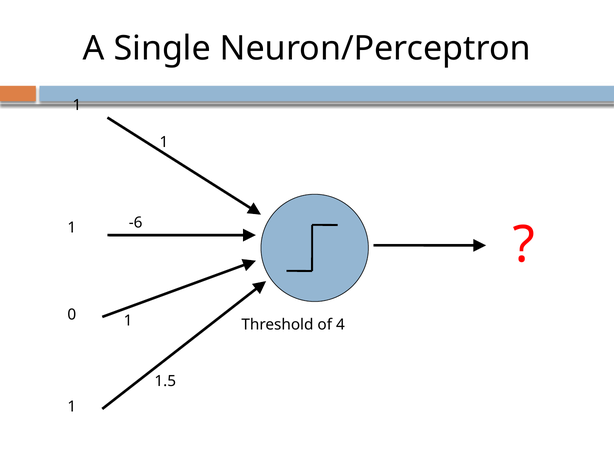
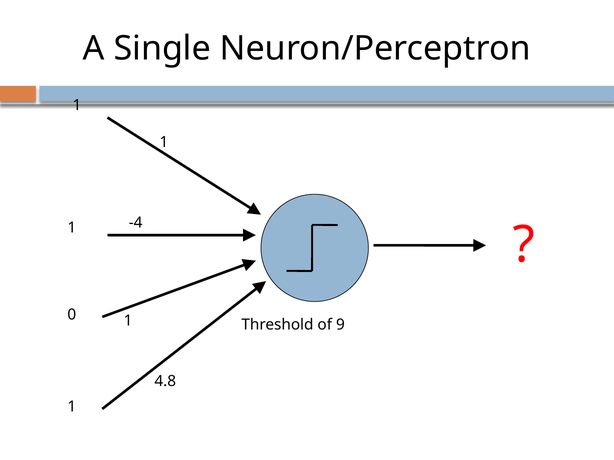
-6: -6 -> -4
4: 4 -> 9
1.5: 1.5 -> 4.8
